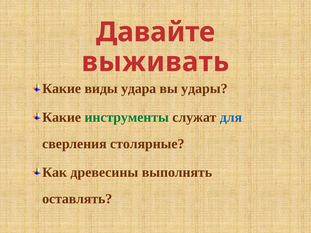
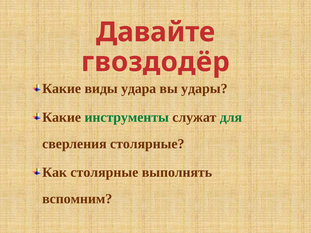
выживать: выживать -> гвоздодёр
для colour: blue -> green
Как древесины: древесины -> столярные
оставлять: оставлять -> вспомним
